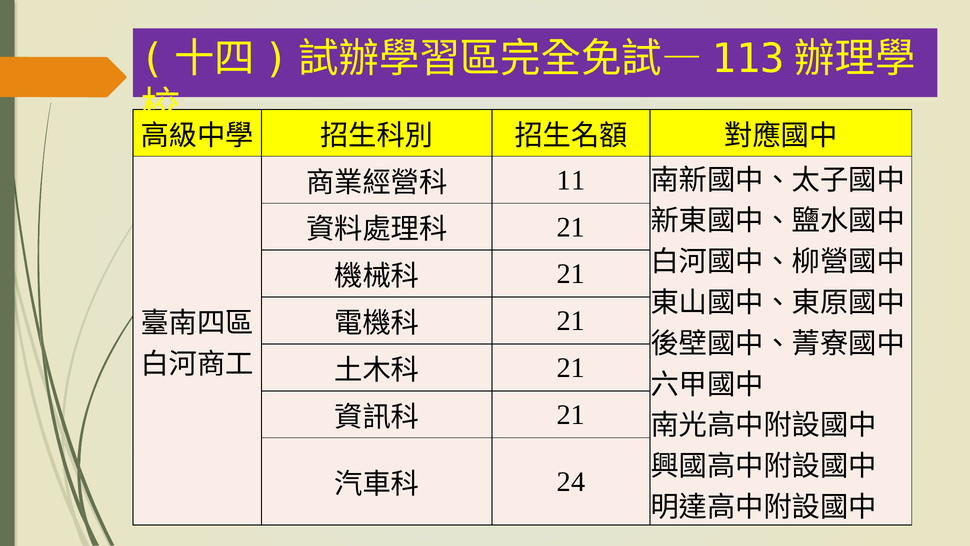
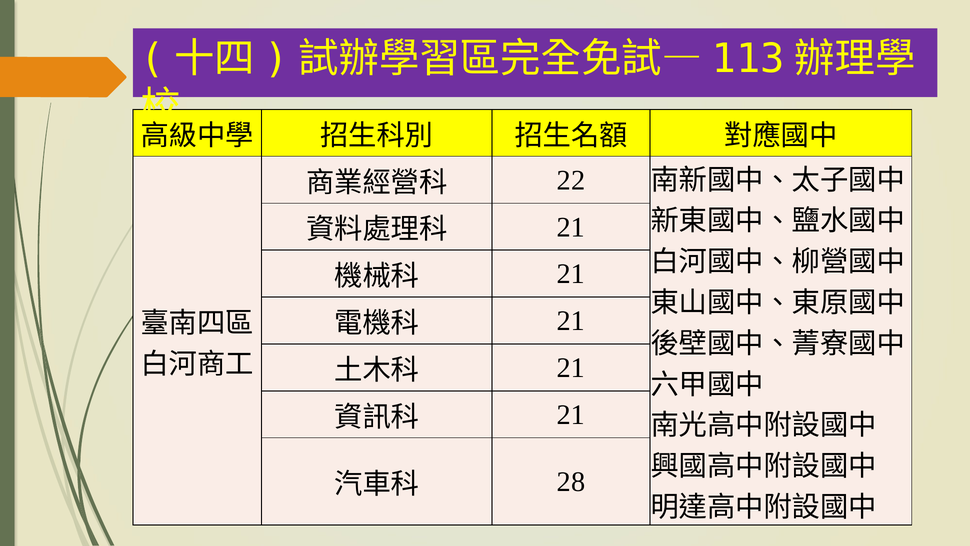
11: 11 -> 22
24: 24 -> 28
